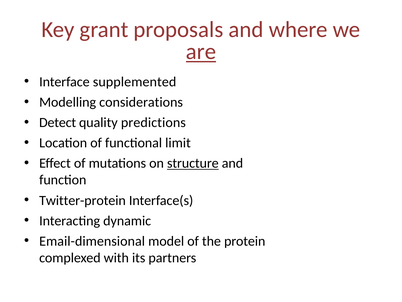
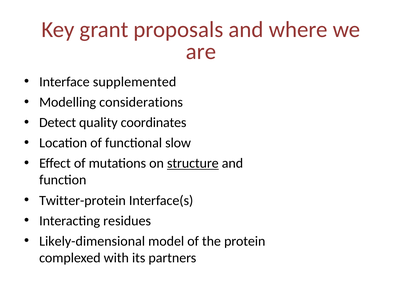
are underline: present -> none
predictions: predictions -> coordinates
limit: limit -> slow
dynamic: dynamic -> residues
Email-dimensional: Email-dimensional -> Likely-dimensional
